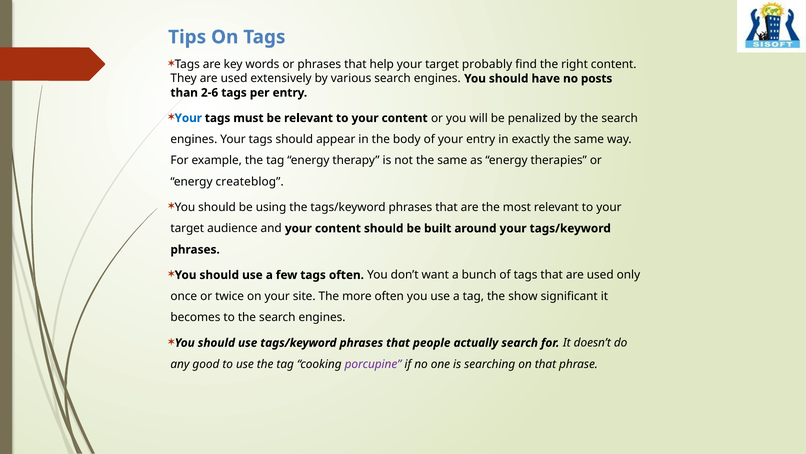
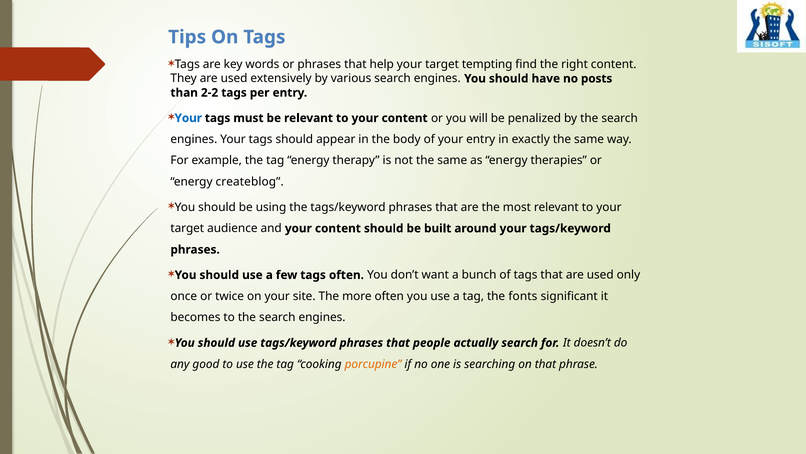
probably: probably -> tempting
2-6: 2-6 -> 2-2
show: show -> fonts
porcupine colour: purple -> orange
